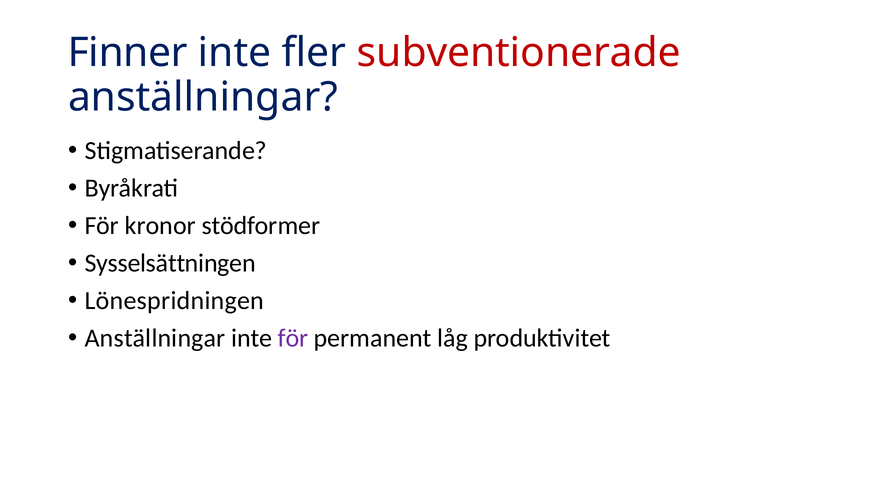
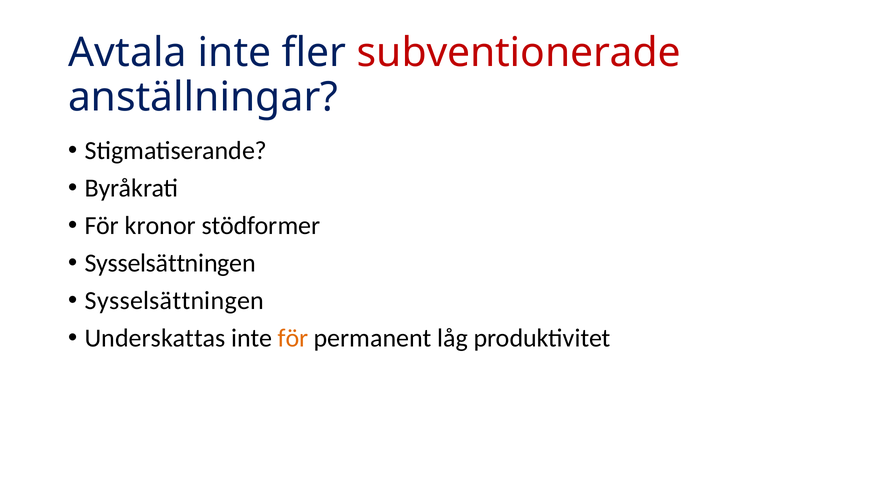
Finner: Finner -> Avtala
Lönespridningen at (174, 300): Lönespridningen -> Sysselsättningen
Anställningar at (155, 338): Anställningar -> Underskattas
för at (293, 338) colour: purple -> orange
